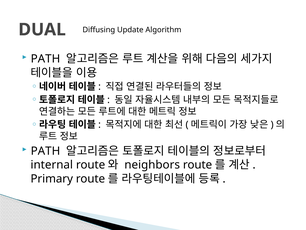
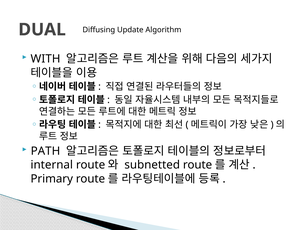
PATH at (45, 59): PATH -> WITH
neighbors: neighbors -> subnetted
